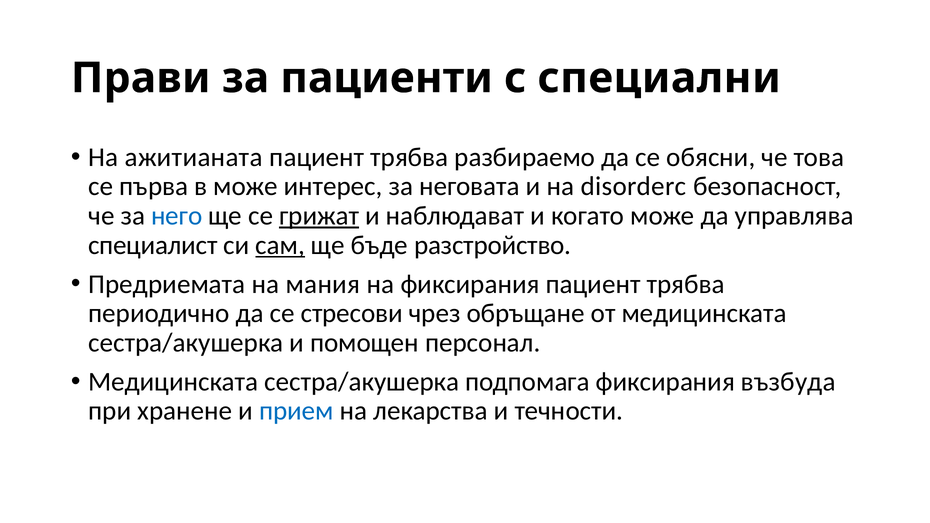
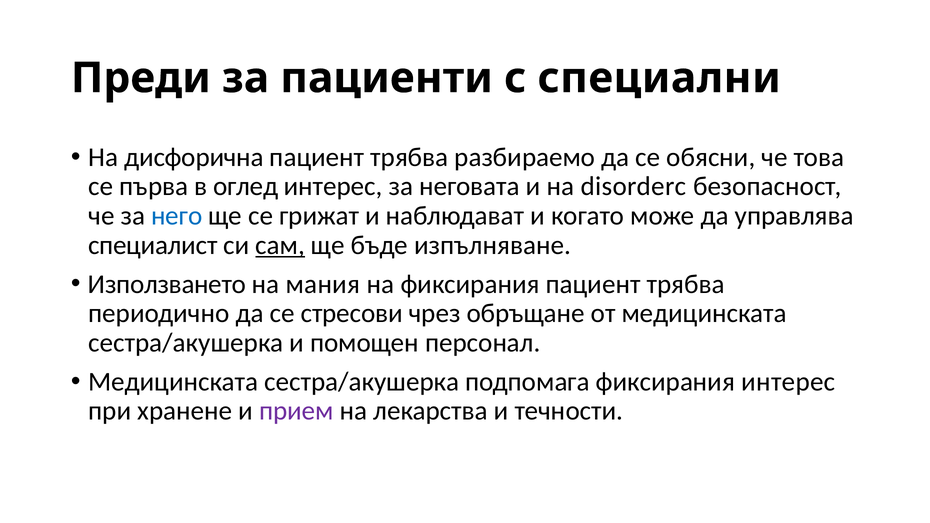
Прави: Прави -> Преди
ажитианата: ажитианата -> дисфорична
в може: може -> оглед
грижат underline: present -> none
разстройство: разстройство -> изпълняване
Предриемата: Предриемата -> Използването
фиксирания възбуда: възбуда -> интерес
прием colour: blue -> purple
